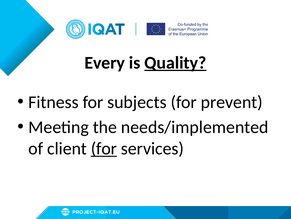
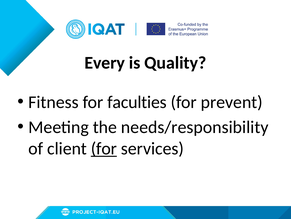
Quality underline: present -> none
subjects: subjects -> faculties
needs/implemented: needs/implemented -> needs/responsibility
